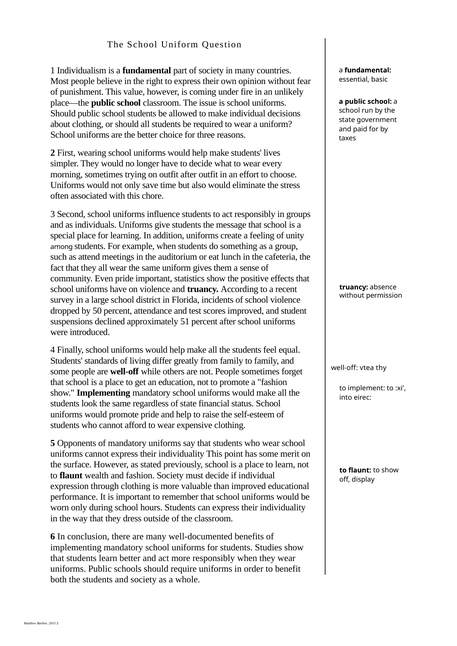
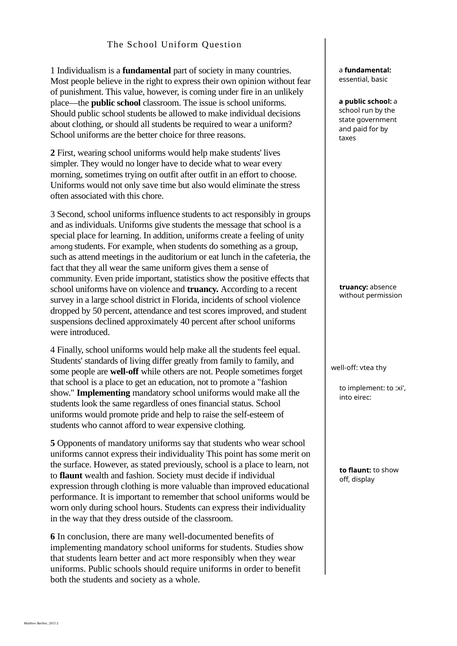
51: 51 -> 40
of state: state -> ones
